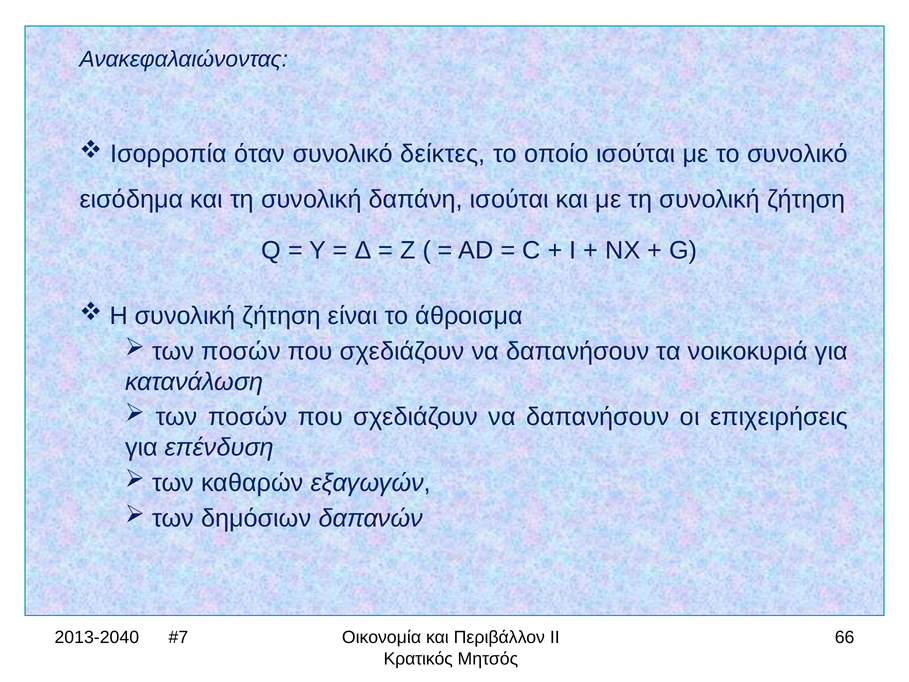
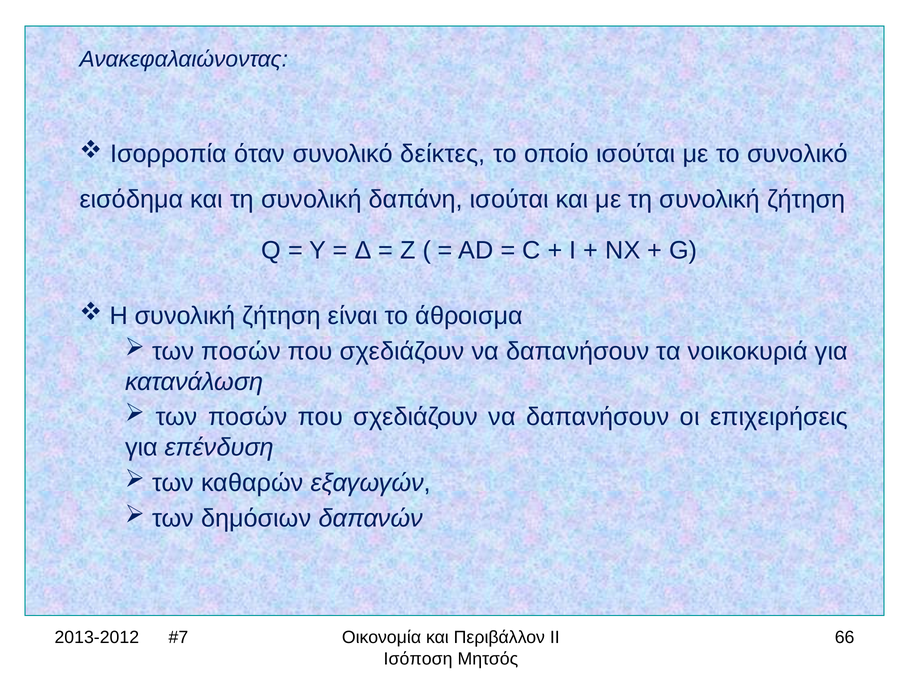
2013-2040: 2013-2040 -> 2013-2012
Κρατικός: Κρατικός -> Ισόποση
